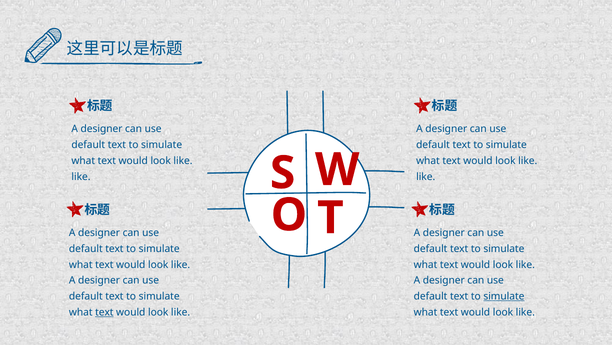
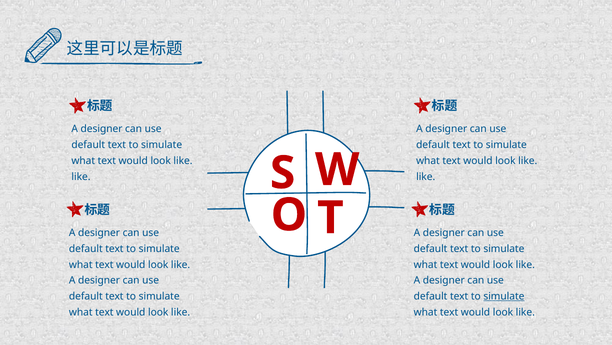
text at (104, 312) underline: present -> none
